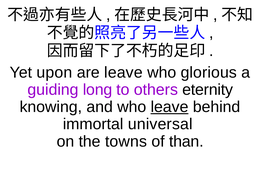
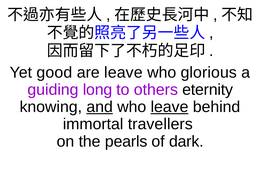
upon: upon -> good
and underline: none -> present
universal: universal -> travellers
towns: towns -> pearls
than: than -> dark
